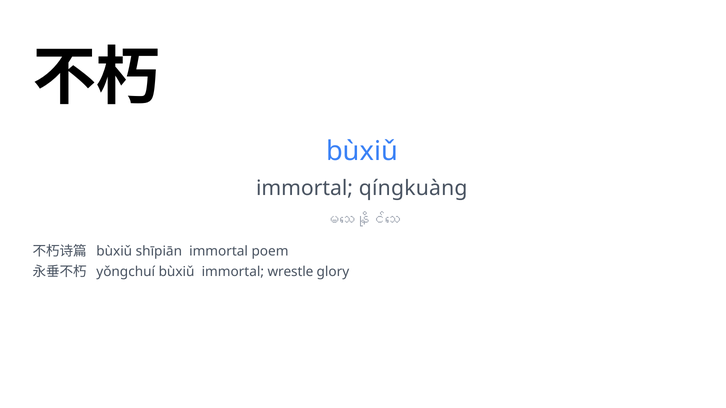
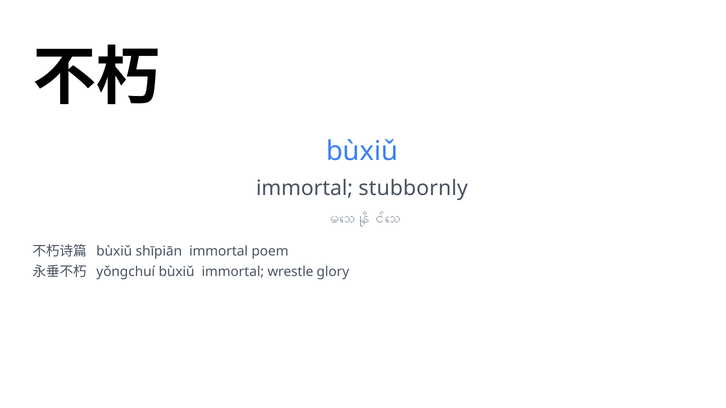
qíngkuàng: qíngkuàng -> stubbornly
